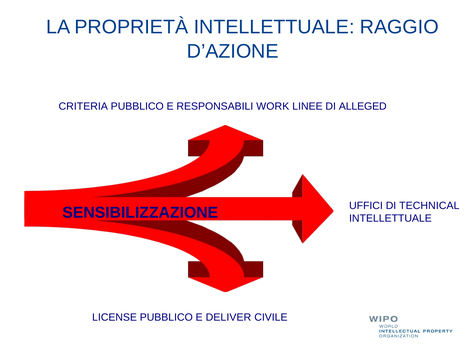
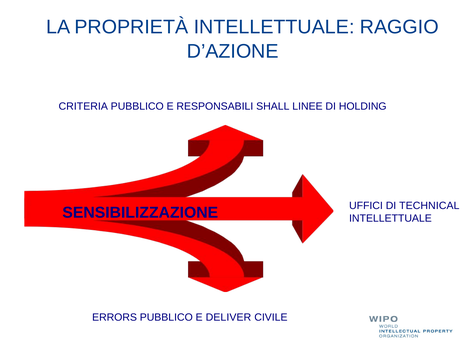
WORK: WORK -> SHALL
ALLEGED: ALLEGED -> HOLDING
LICENSE: LICENSE -> ERRORS
